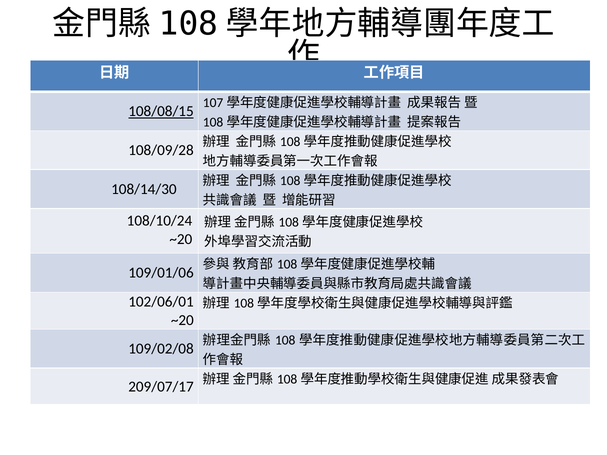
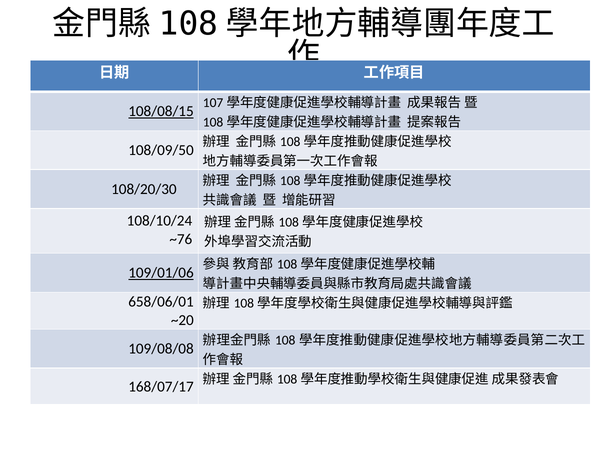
108/09/28: 108/09/28 -> 108/09/50
108/14/30: 108/14/30 -> 108/20/30
~20 at (181, 240): ~20 -> ~76
109/01/06 underline: none -> present
102/06/01: 102/06/01 -> 658/06/01
109/02/08: 109/02/08 -> 109/08/08
209/07/17: 209/07/17 -> 168/07/17
